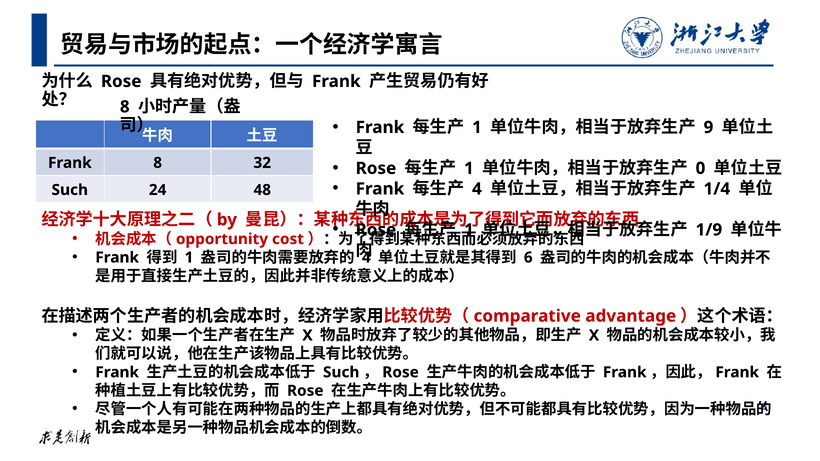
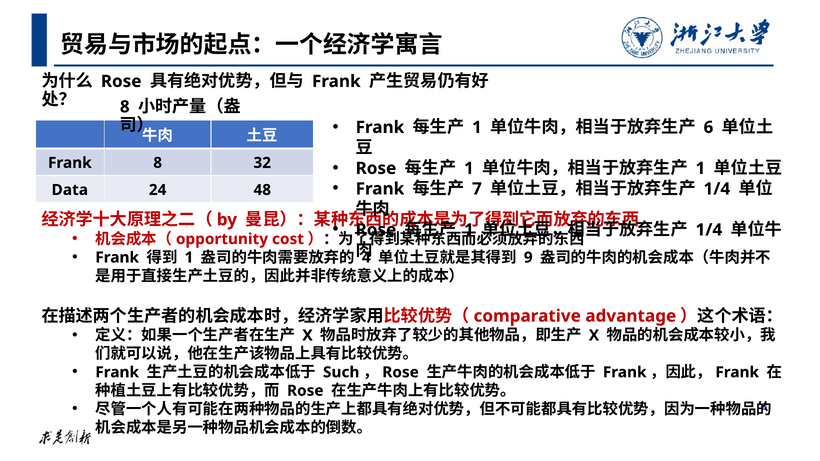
9 at (708, 127): 9 -> 6
0 at (700, 168): 0 -> 1
4 at (477, 189): 4 -> 7
Such at (70, 190): Such -> Data
1/9 at (709, 230): 1/9 -> 1/4
6 at (528, 258): 6 -> 9
